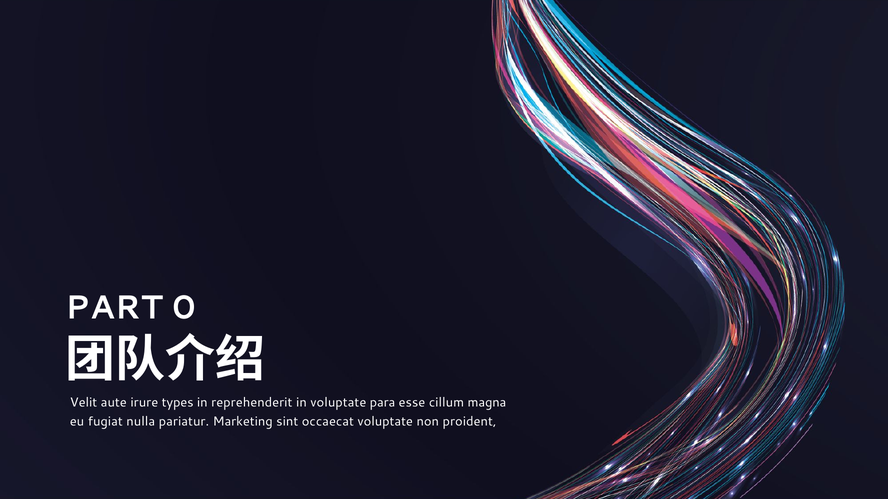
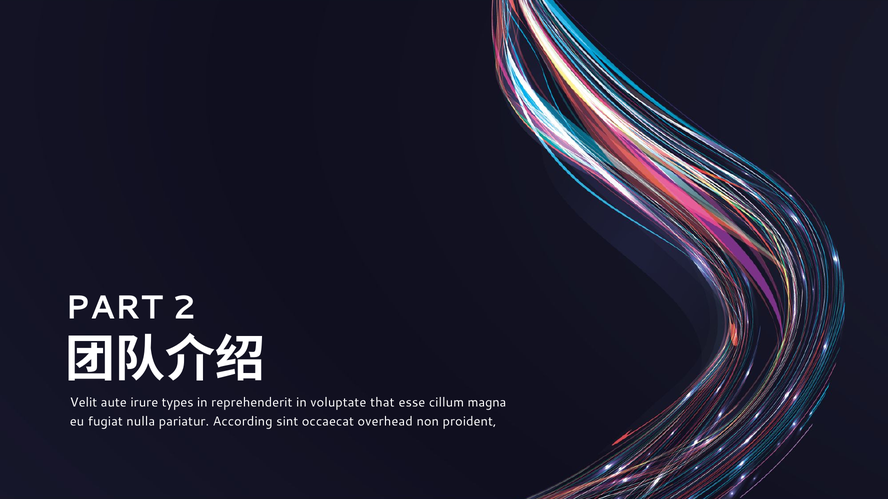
0: 0 -> 2
para: para -> that
Marketing: Marketing -> According
occaecat voluptate: voluptate -> overhead
